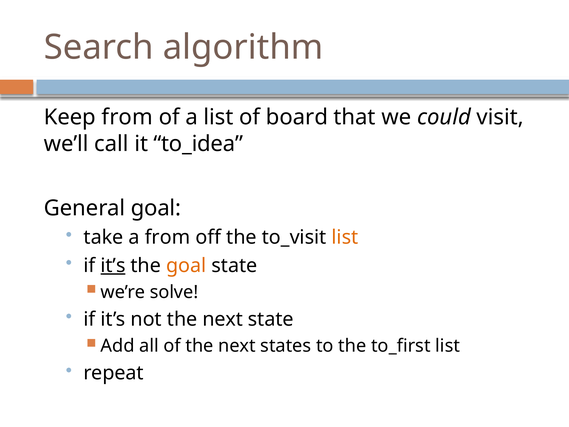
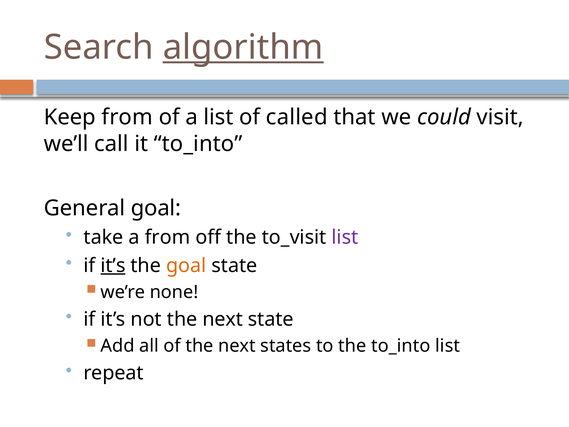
algorithm underline: none -> present
board: board -> called
it to_idea: to_idea -> to_into
list at (345, 237) colour: orange -> purple
solve: solve -> none
the to_first: to_first -> to_into
